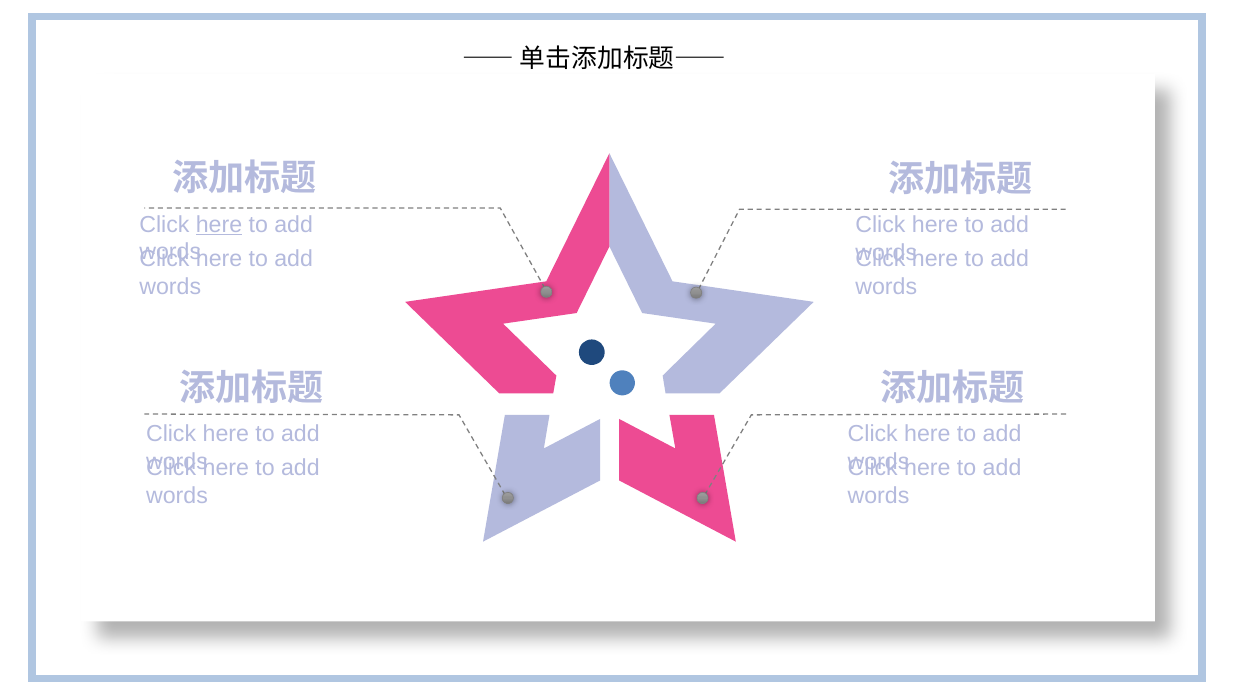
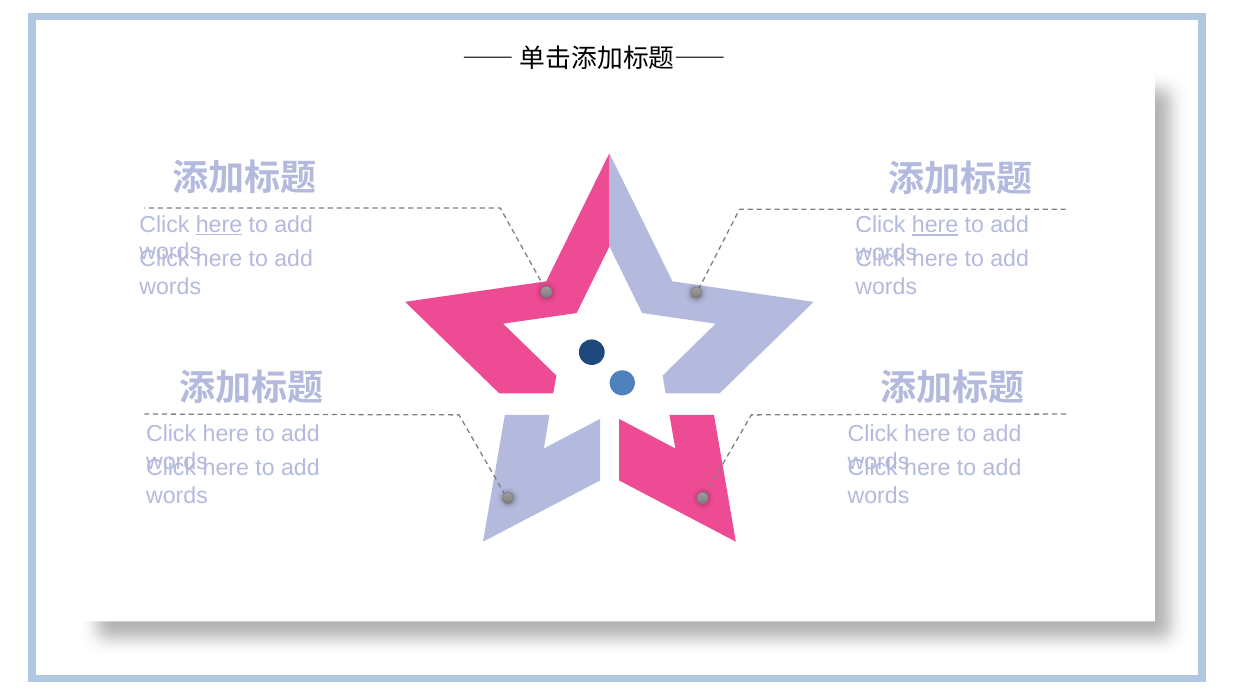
here at (935, 225) underline: none -> present
